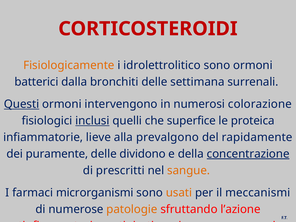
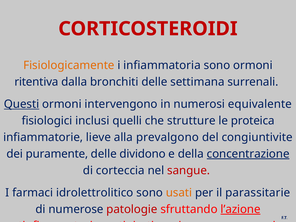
idrolettrolitico: idrolettrolitico -> infiammatoria
batterici: batterici -> ritentiva
colorazione: colorazione -> equivalente
inclusi underline: present -> none
superfice: superfice -> strutture
rapidamente: rapidamente -> congiuntivite
prescritti: prescritti -> corteccia
sangue colour: orange -> red
microrganismi: microrganismi -> idrolettrolitico
meccanismi: meccanismi -> parassitarie
patologie colour: orange -> red
l’azione underline: none -> present
